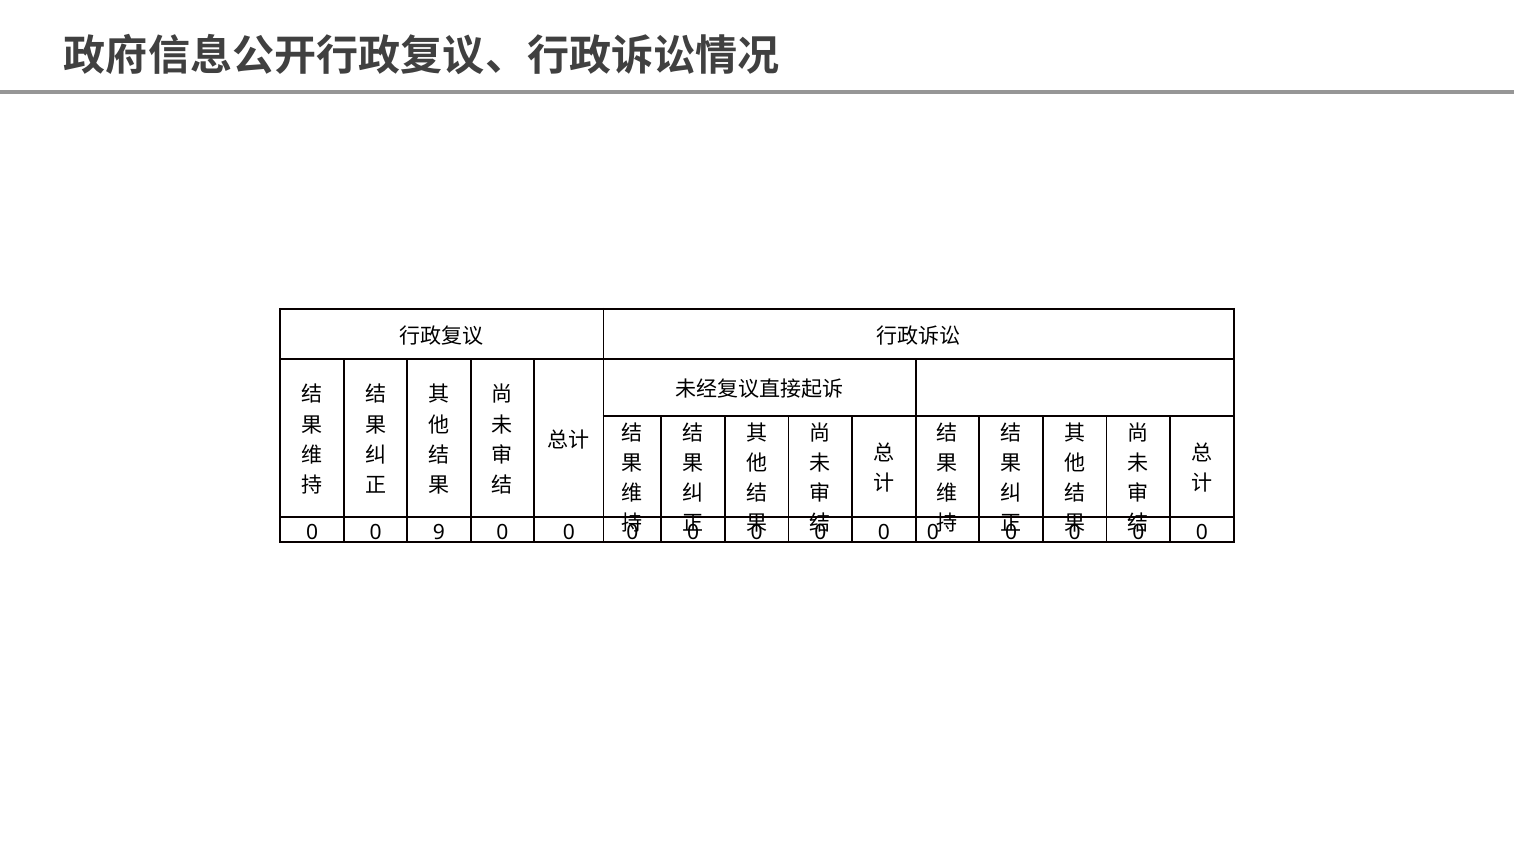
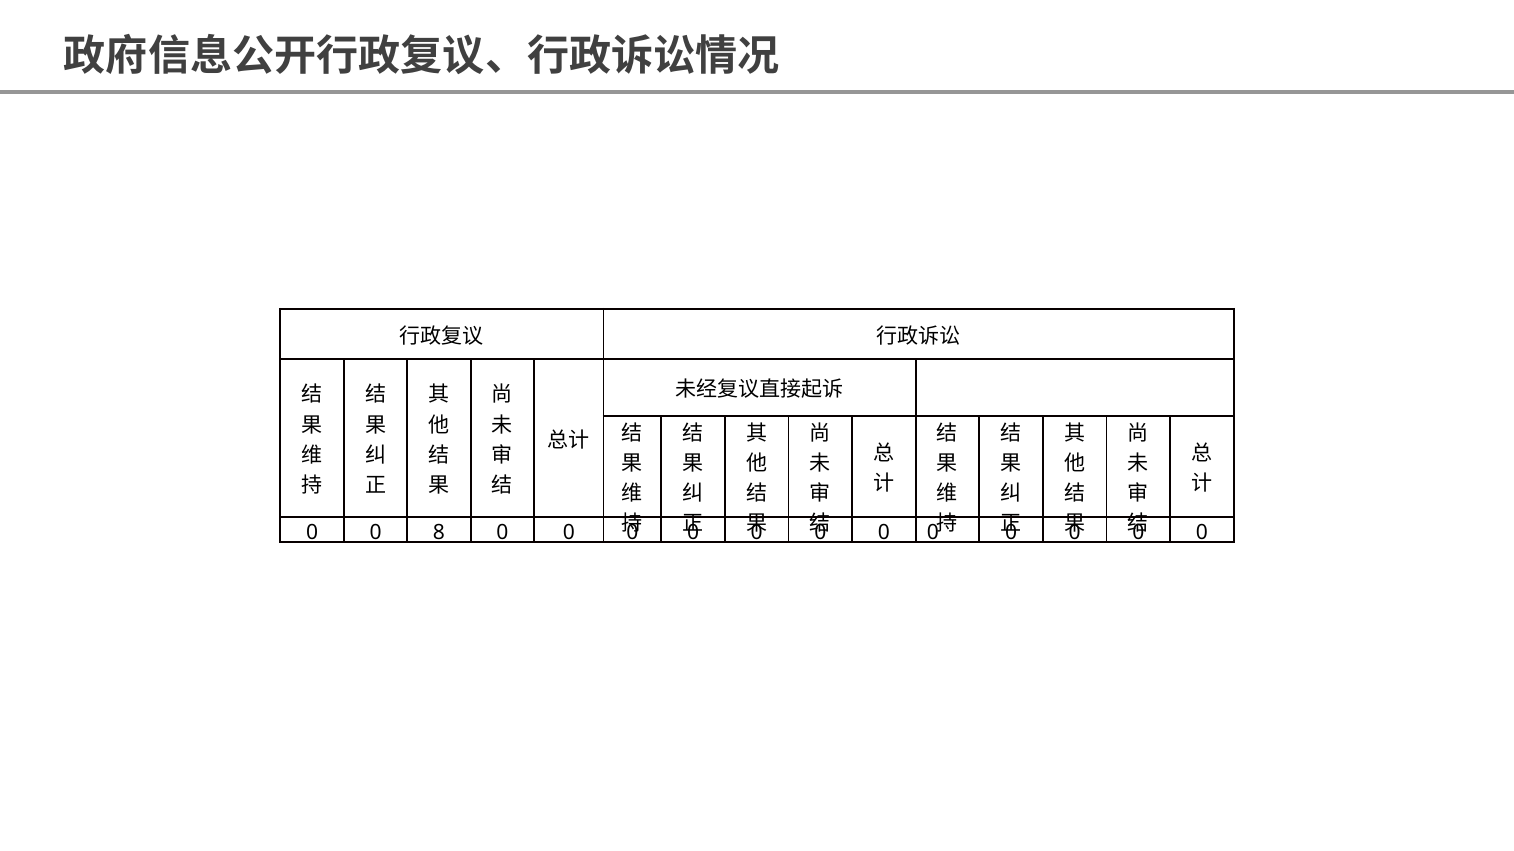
9: 9 -> 8
